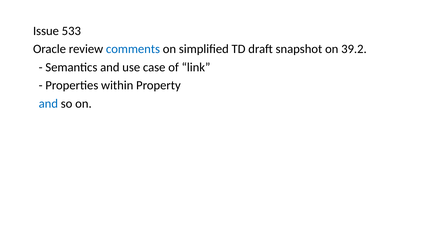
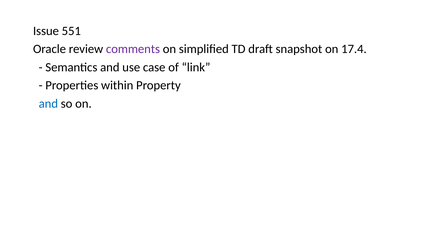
533: 533 -> 551
comments colour: blue -> purple
39.2: 39.2 -> 17.4
